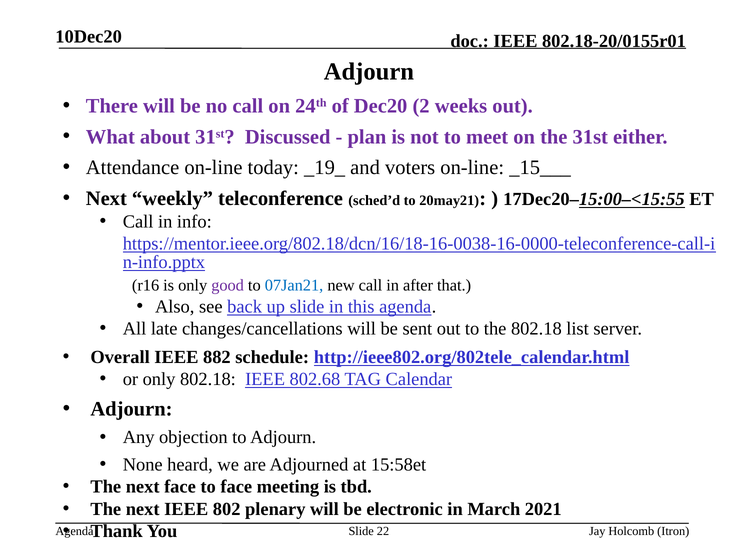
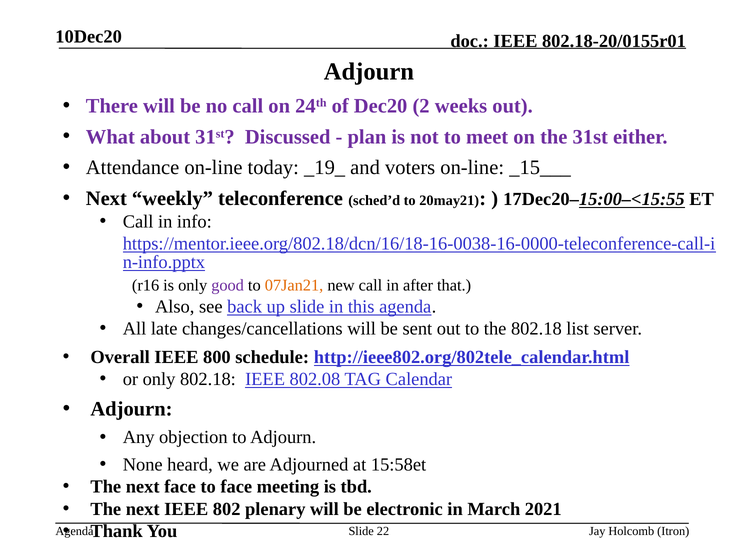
07Jan21 colour: blue -> orange
882: 882 -> 800
802.68: 802.68 -> 802.08
